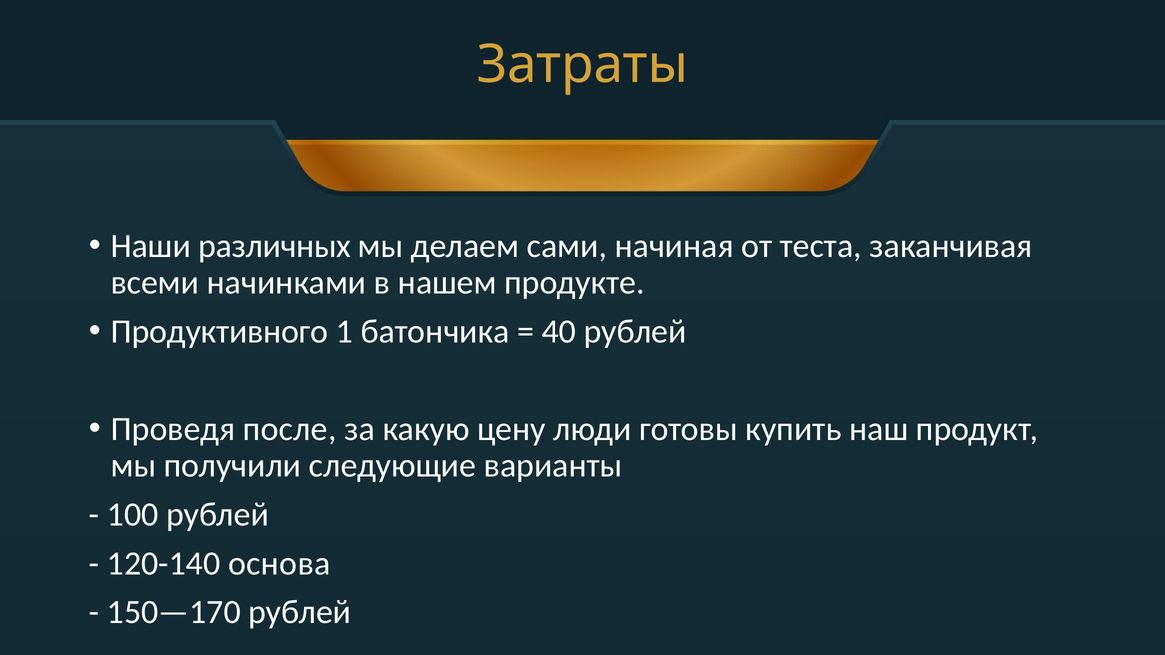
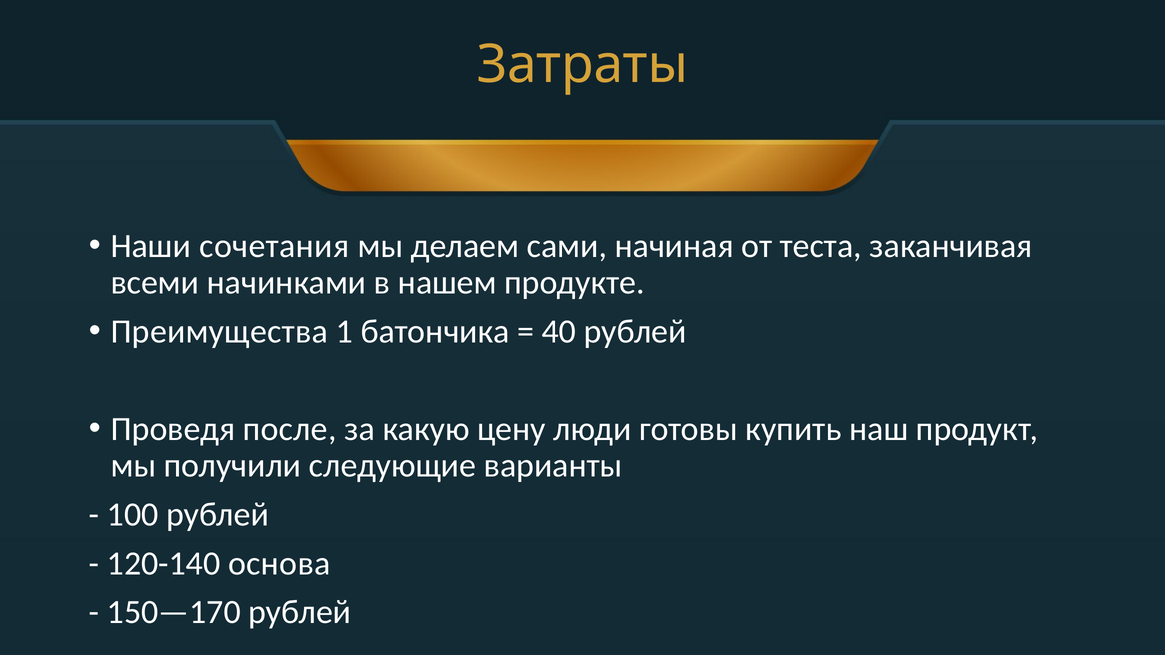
различных: различных -> сочетания
Продуктивного: Продуктивного -> Преимущества
